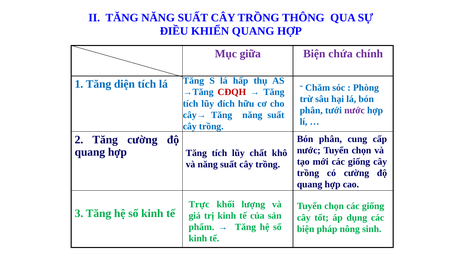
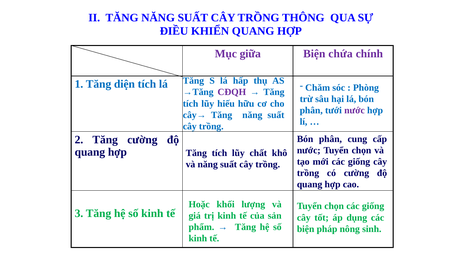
CĐQH colour: red -> purple
đích: đích -> hiếu
Trực: Trực -> Hoặc
